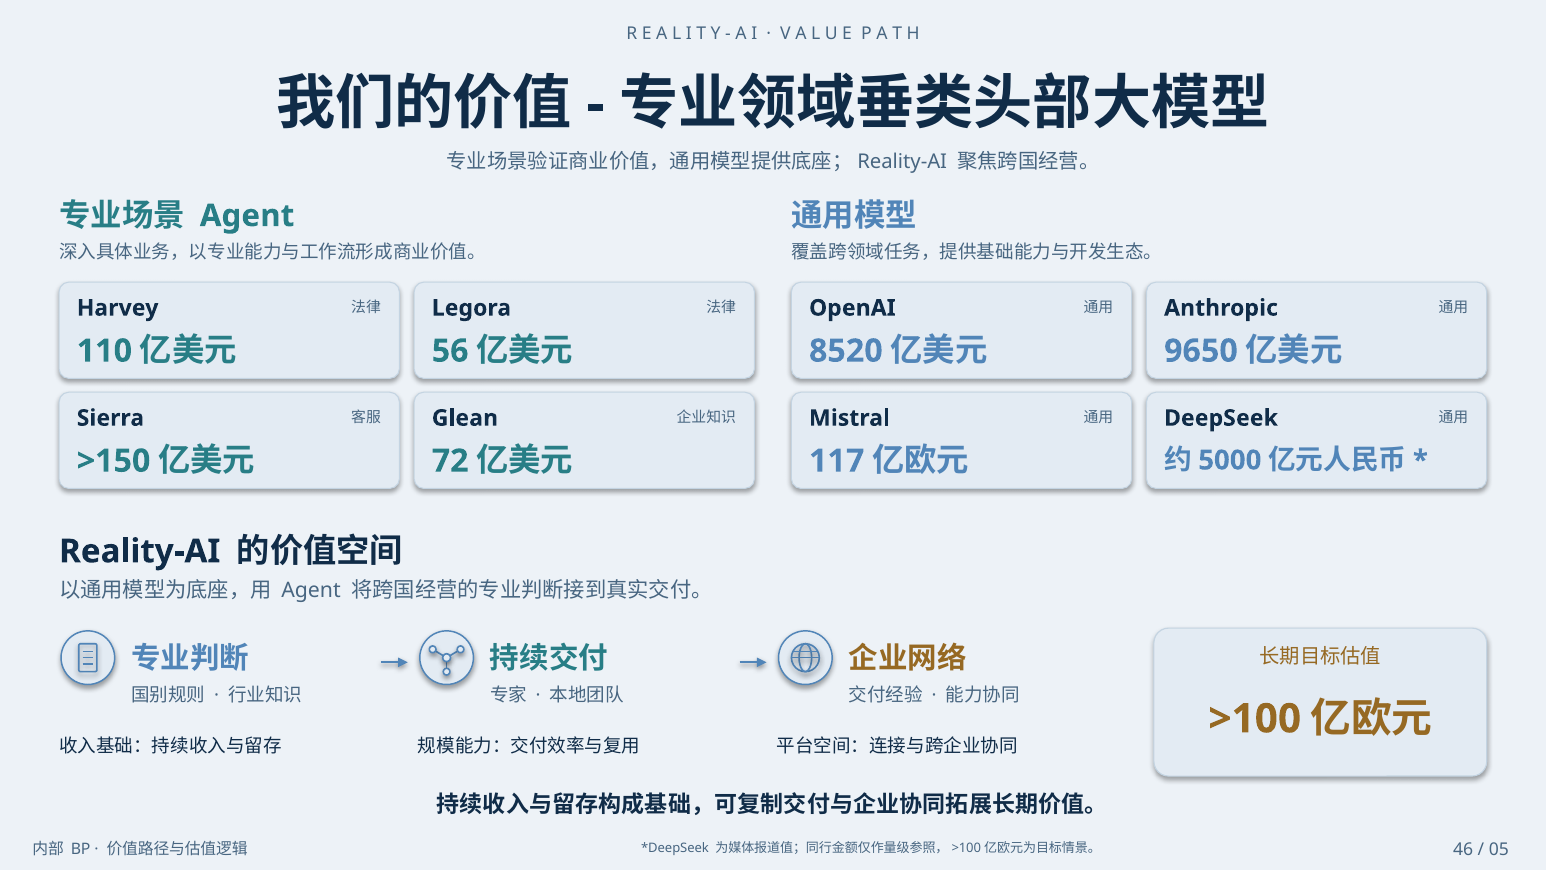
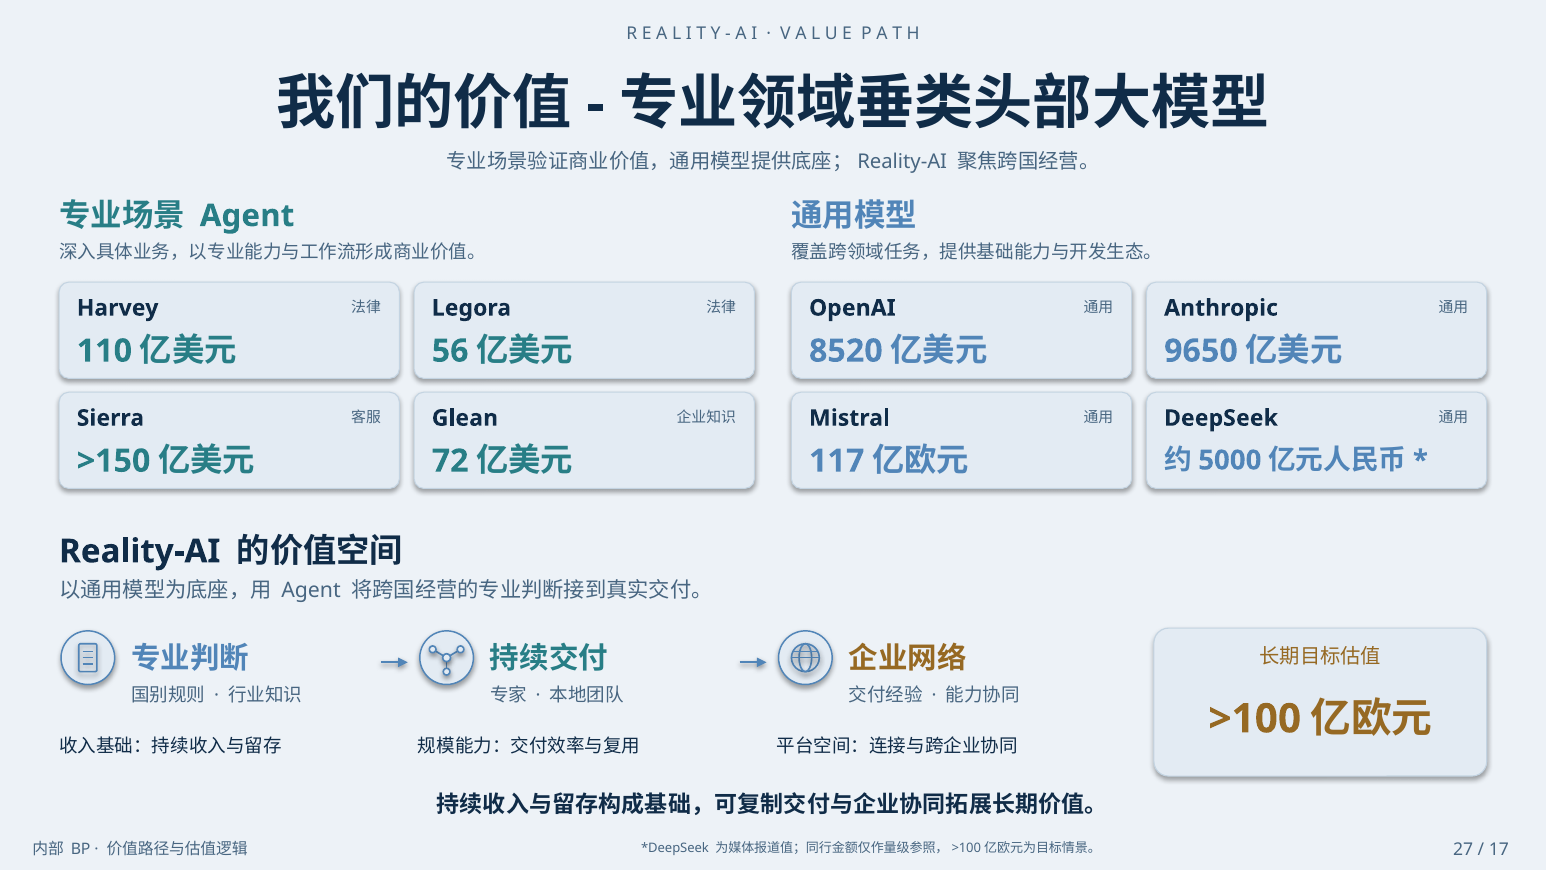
46: 46 -> 27
05: 05 -> 17
